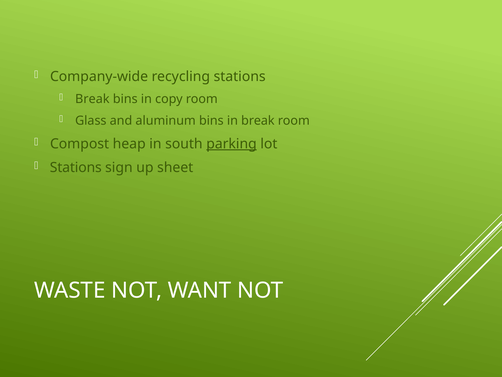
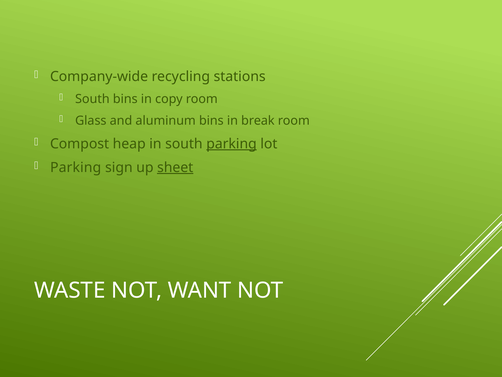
Break at (92, 99): Break -> South
Stations at (76, 167): Stations -> Parking
sheet underline: none -> present
